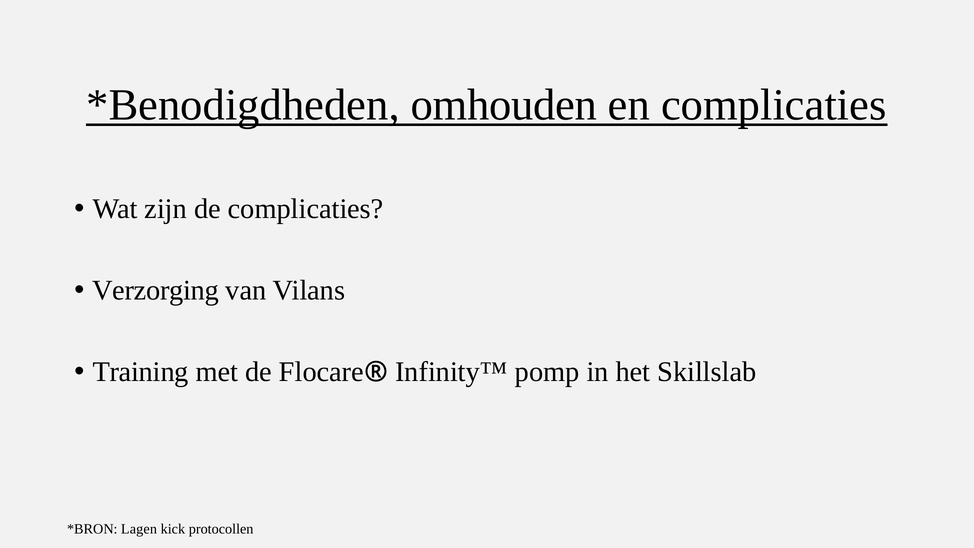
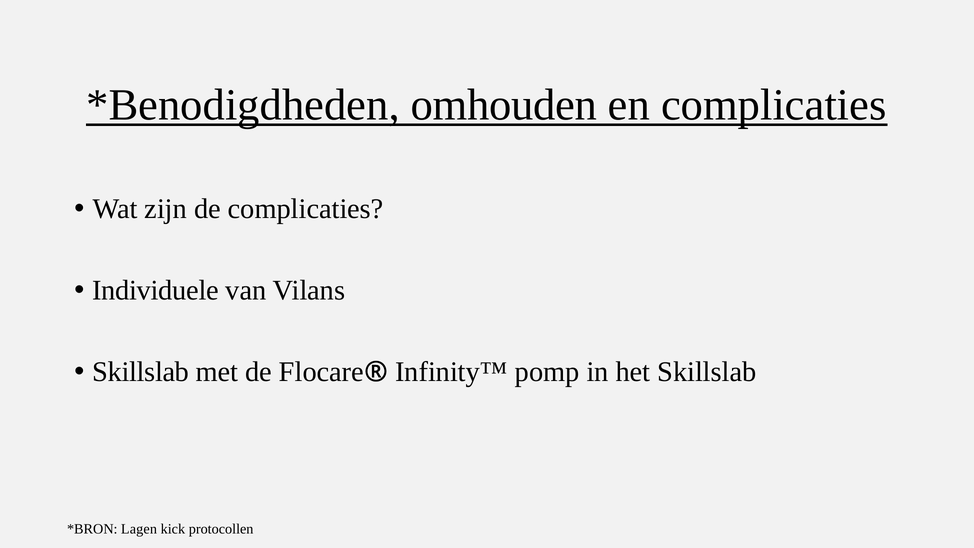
Verzorging: Verzorging -> Individuele
Training at (141, 372): Training -> Skillslab
